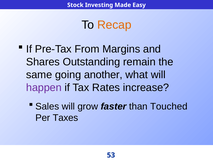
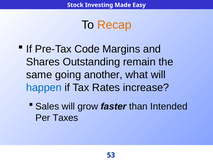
From: From -> Code
happen colour: purple -> blue
Touched: Touched -> Intended
